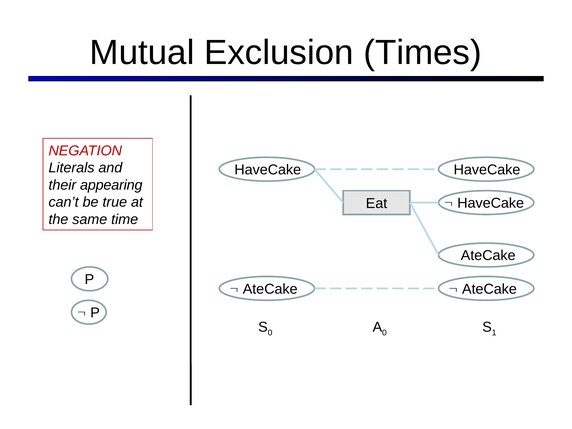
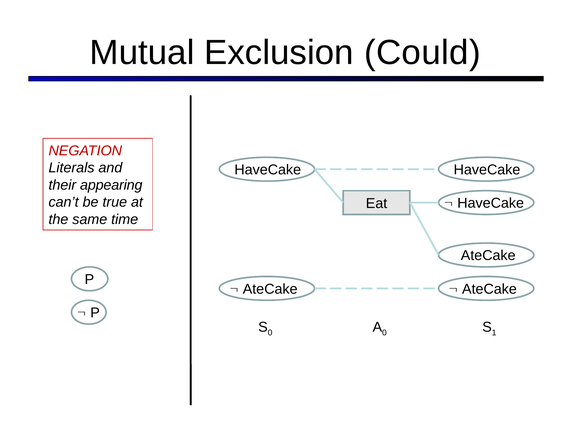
Times: Times -> Could
